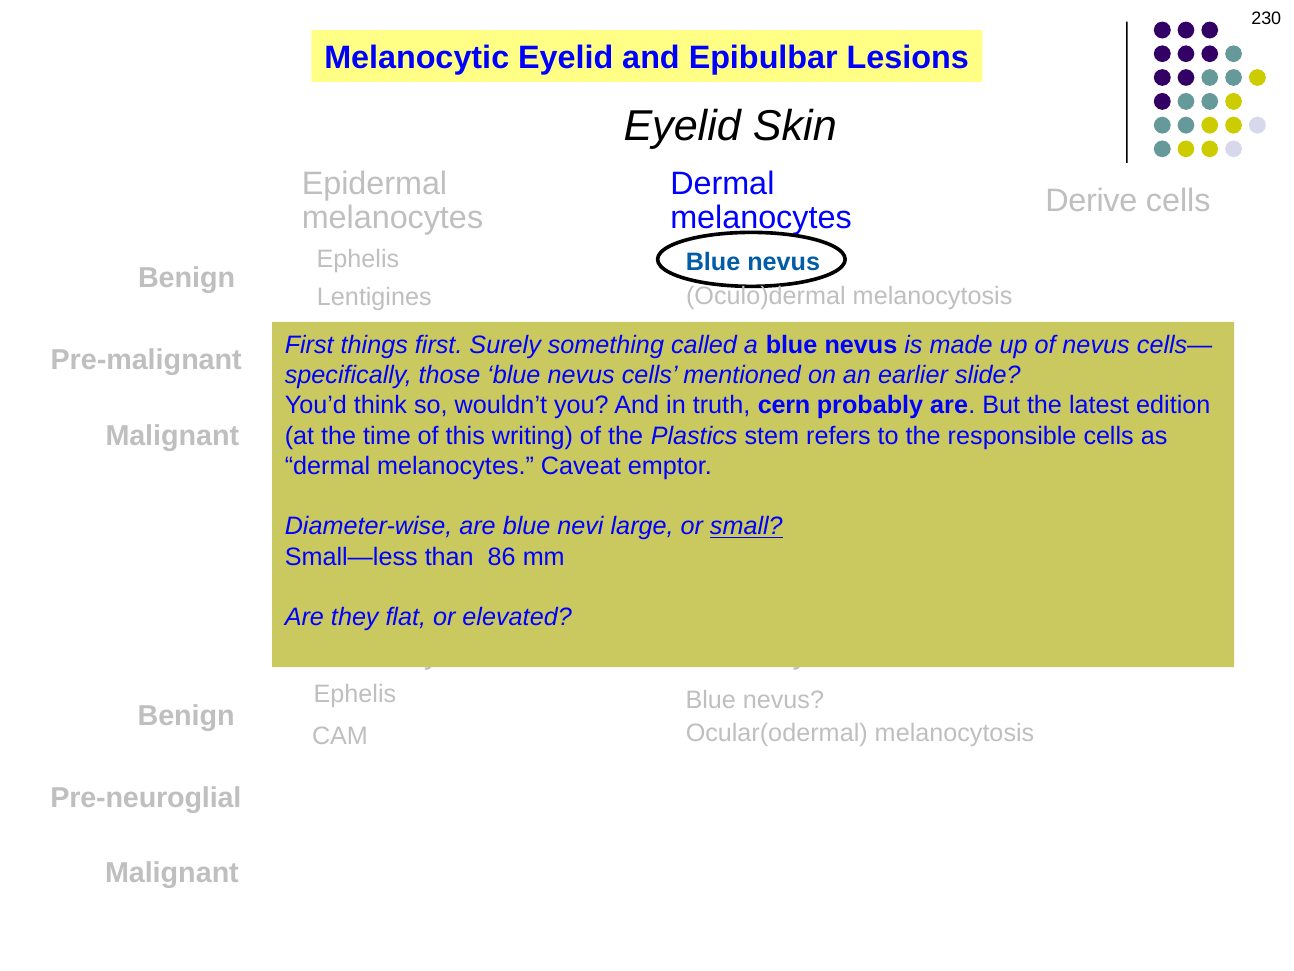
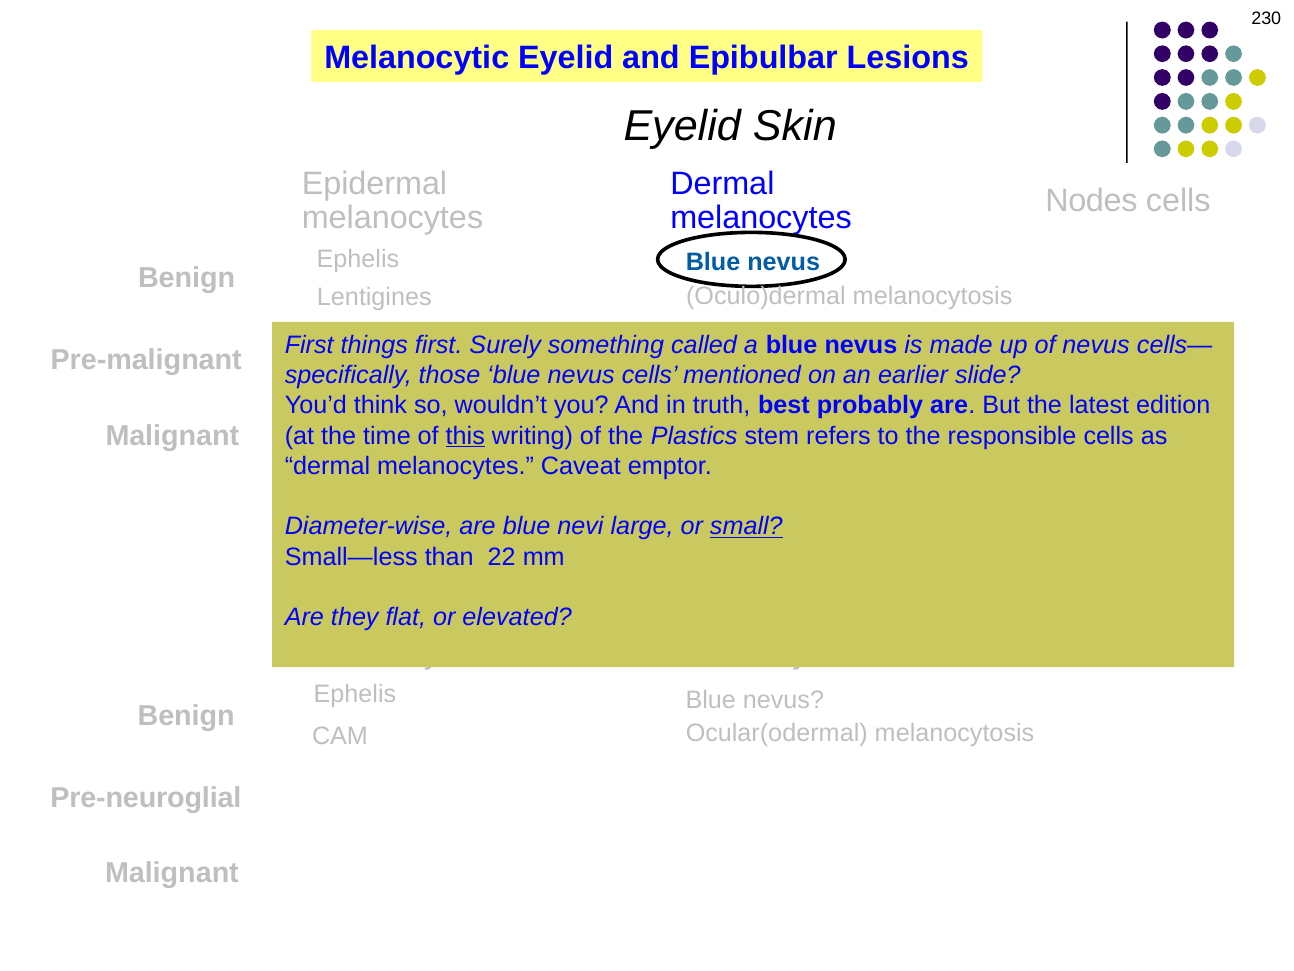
Derive: Derive -> Nodes
cern: cern -> best
this underline: none -> present
86: 86 -> 22
